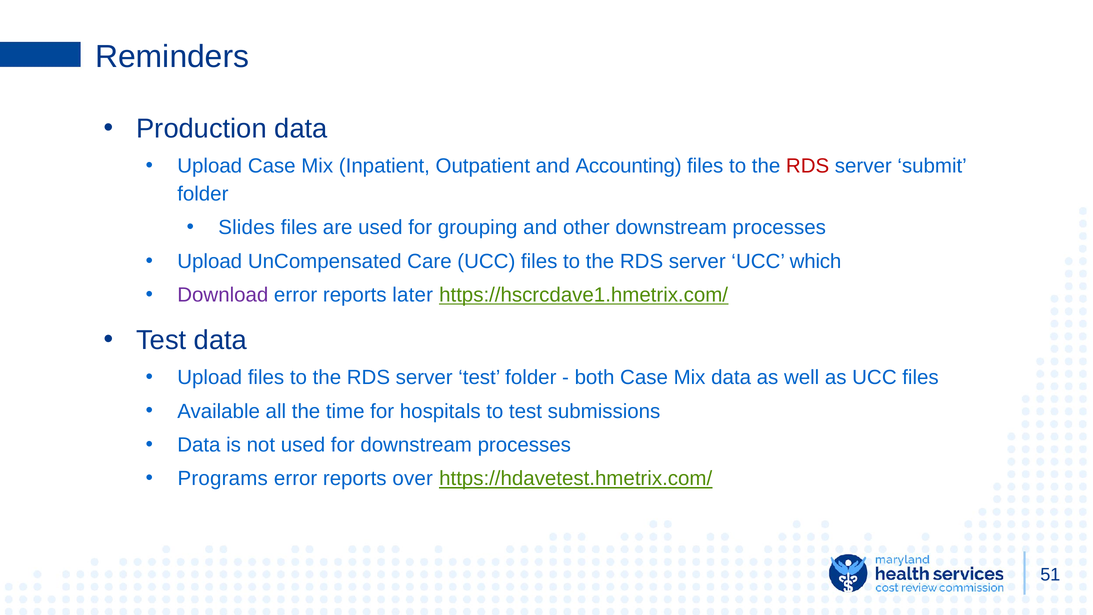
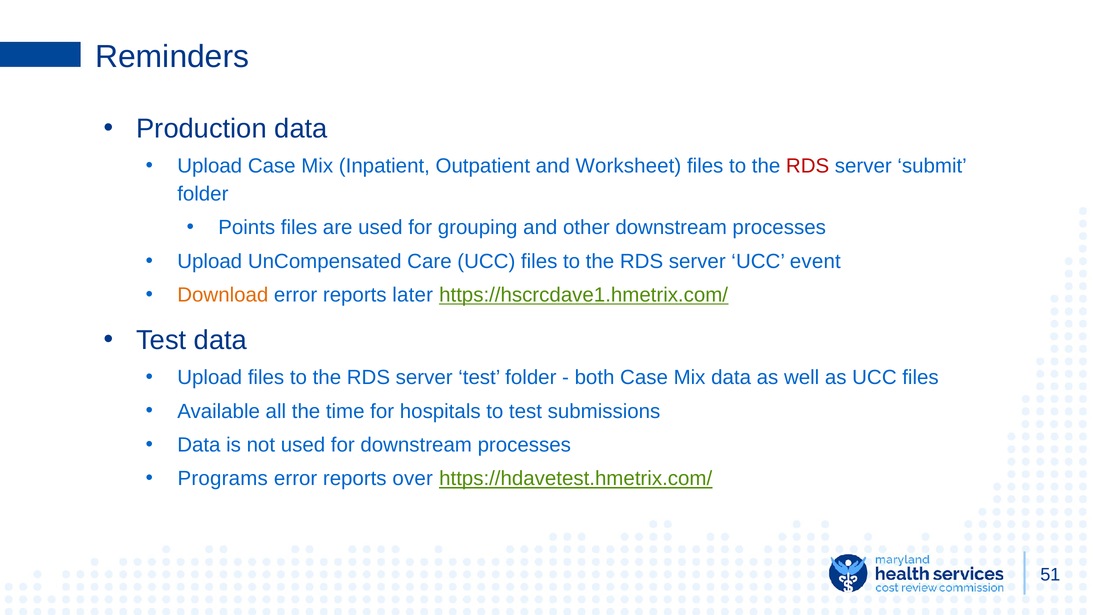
Accounting: Accounting -> Worksheet
Slides: Slides -> Points
which: which -> event
Download colour: purple -> orange
